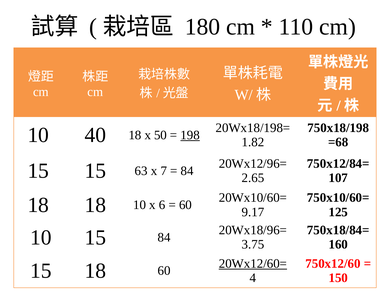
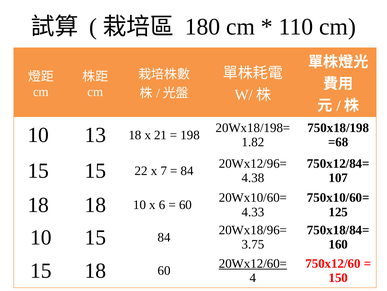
40: 40 -> 13
50: 50 -> 21
198 underline: present -> none
63: 63 -> 22
2.65: 2.65 -> 4.38
9.17: 9.17 -> 4.33
